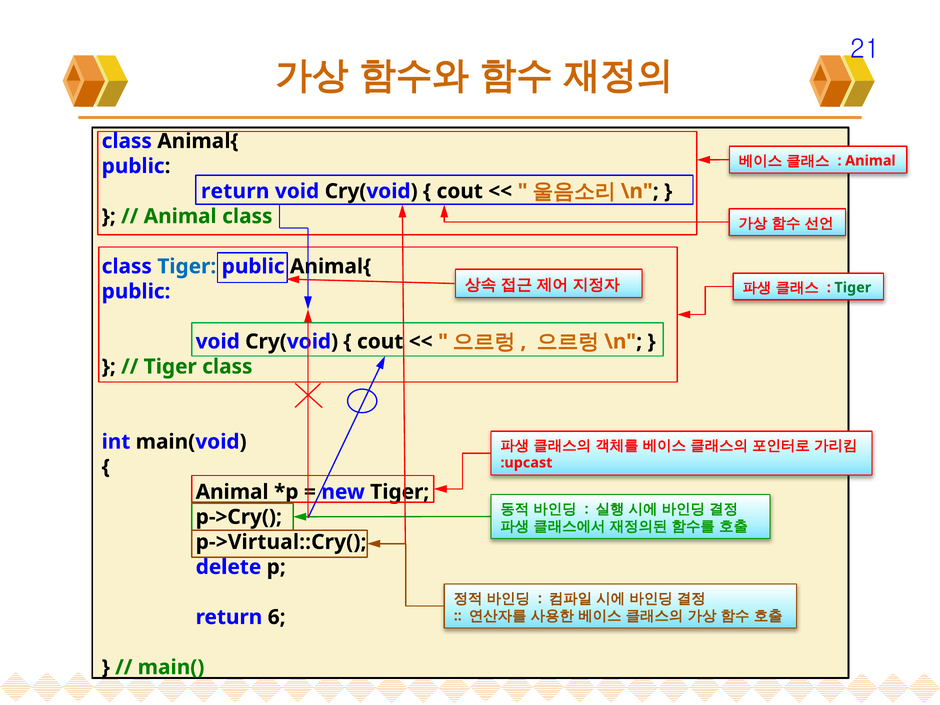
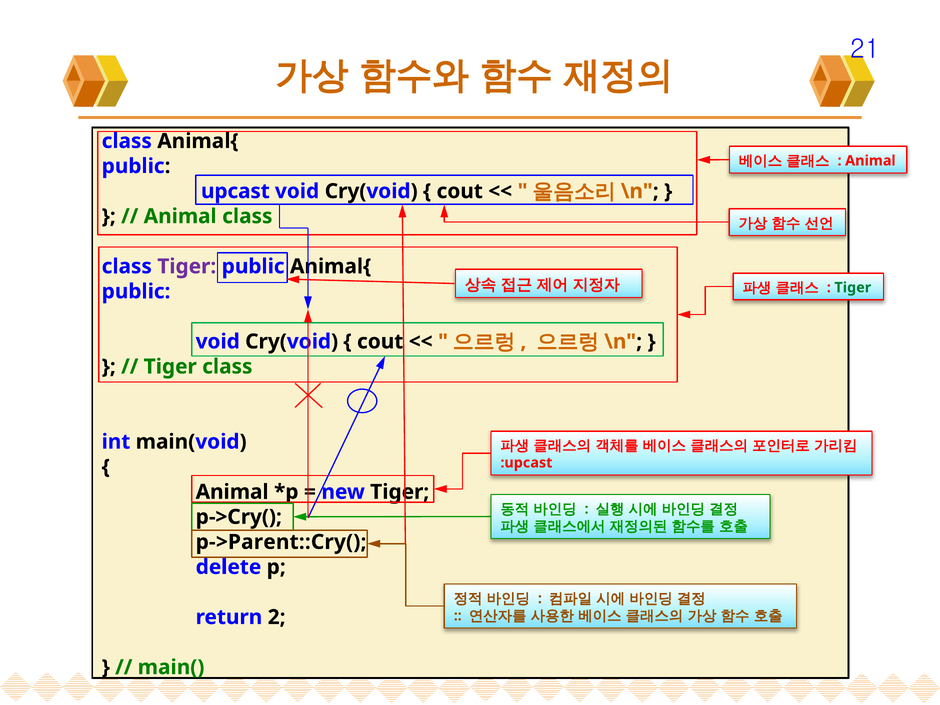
return at (235, 191): return -> upcast
Tiger at (187, 266) colour: blue -> purple
p->Virtual::Cry(: p->Virtual::Cry( -> p->Parent::Cry(
6: 6 -> 2
